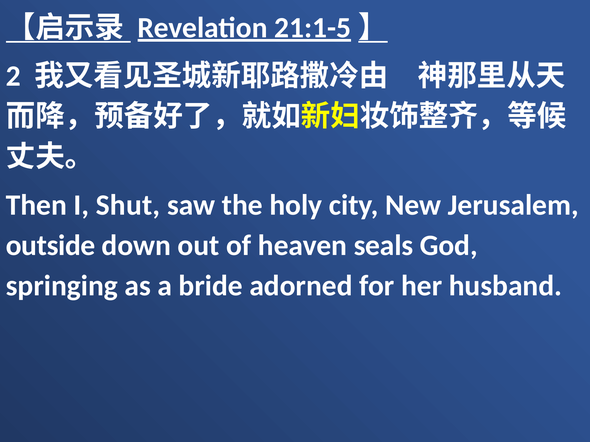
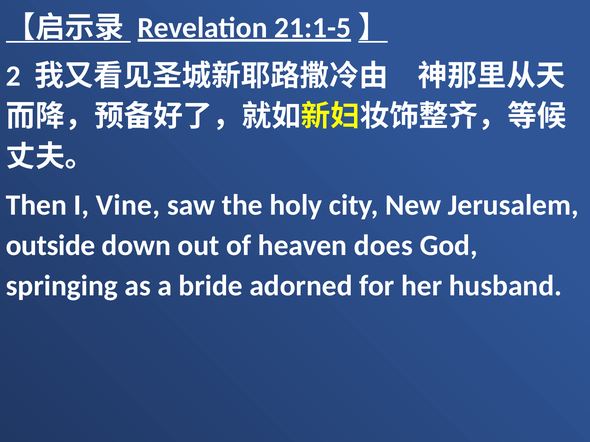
Shut: Shut -> Vine
seals: seals -> does
